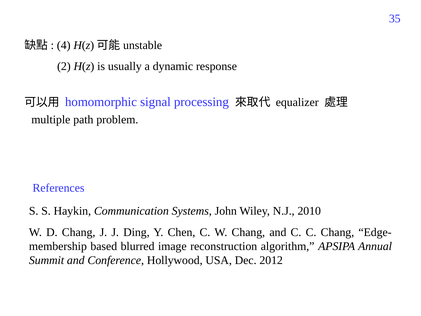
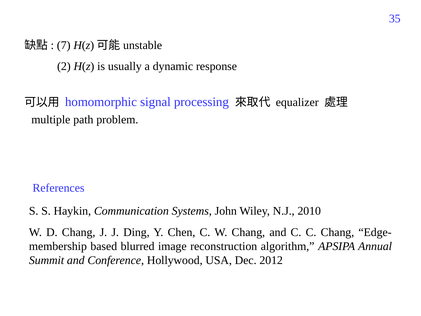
4: 4 -> 7
